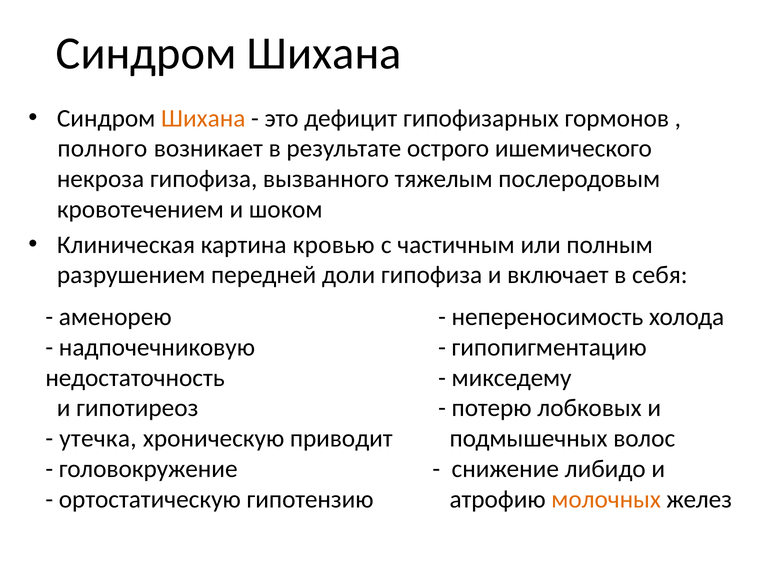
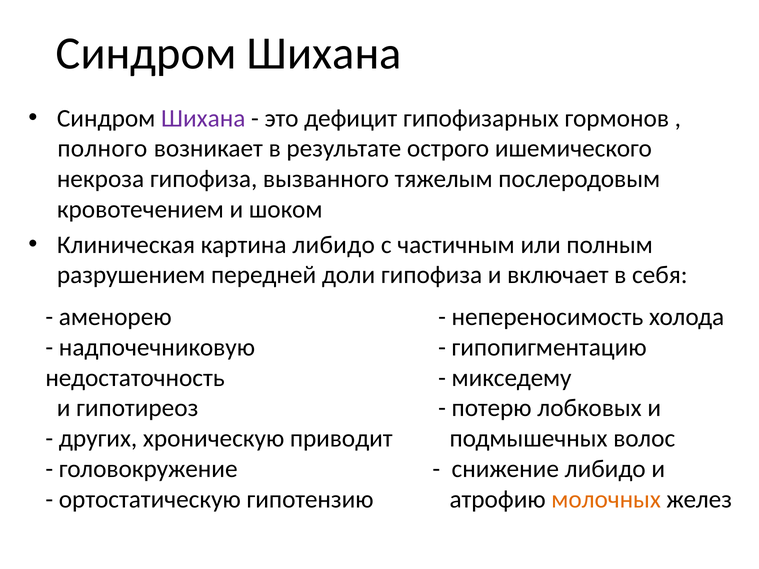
Шихана at (203, 118) colour: orange -> purple
картина кровью: кровью -> либидо
утечка: утечка -> других
